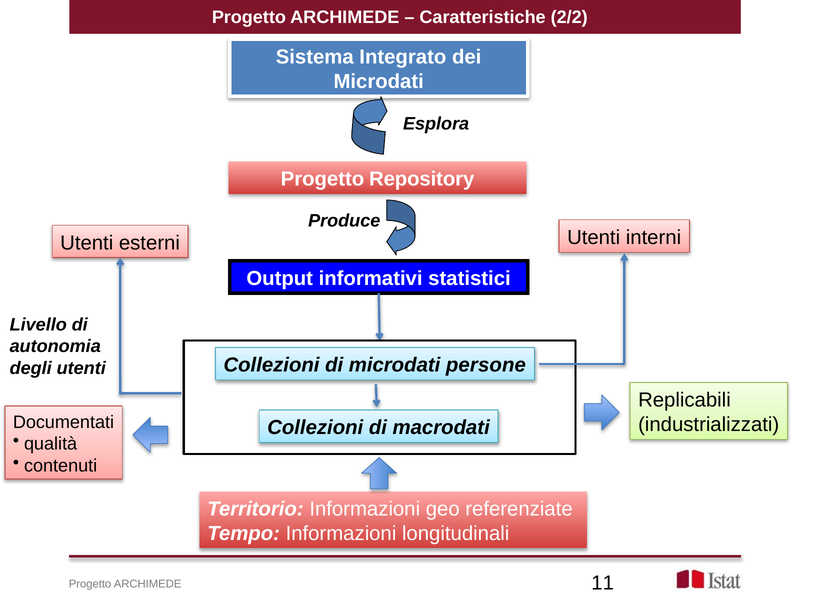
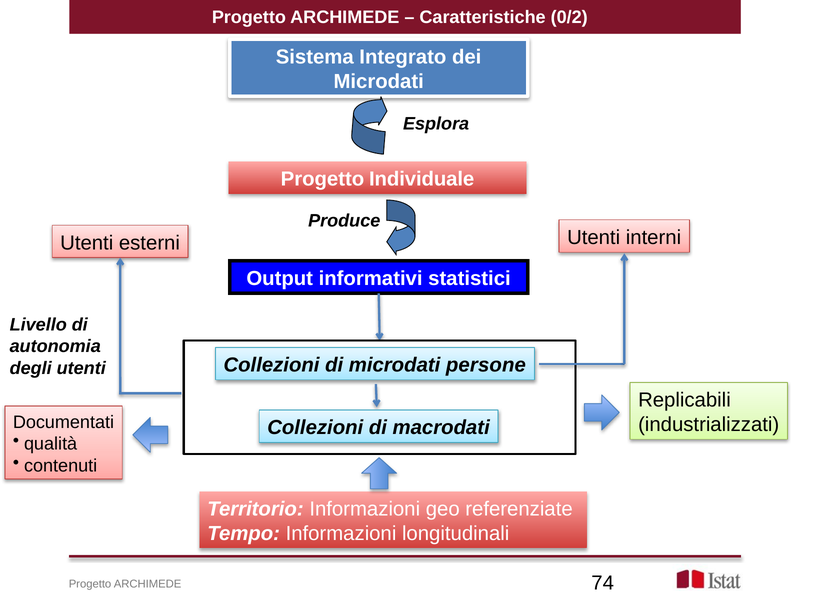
2/2: 2/2 -> 0/2
Repository: Repository -> Individuale
11: 11 -> 74
